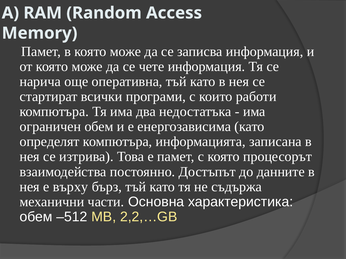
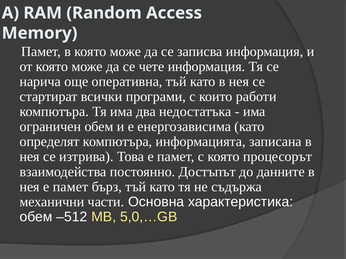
нея е върху: върху -> памет
2,2,…GB: 2,2,…GB -> 5,0,…GB
